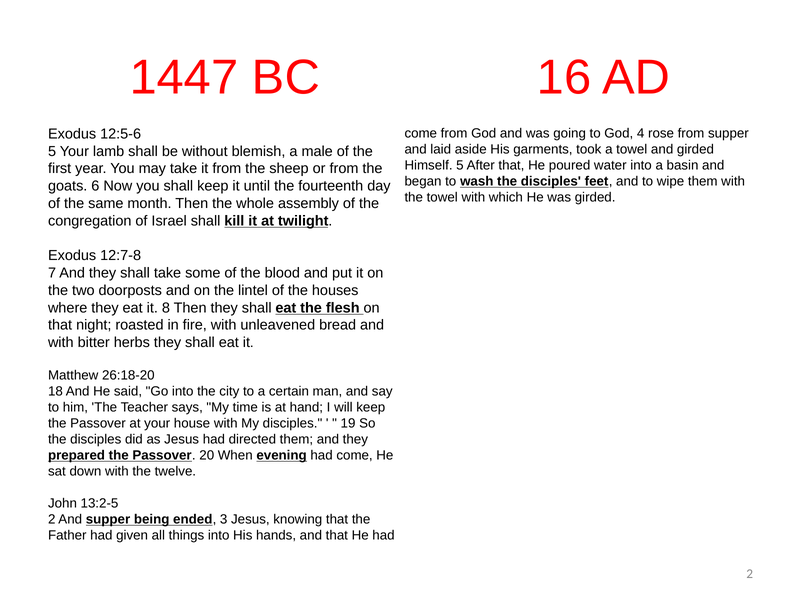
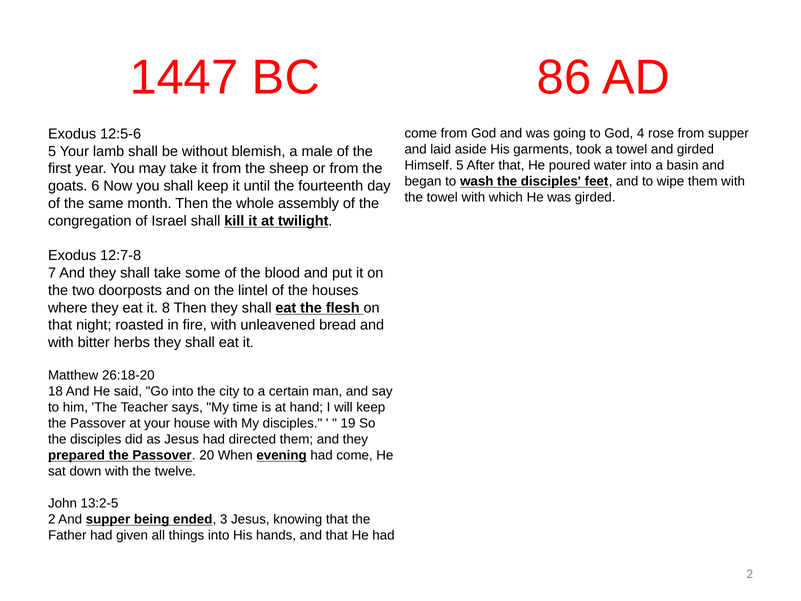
16: 16 -> 86
